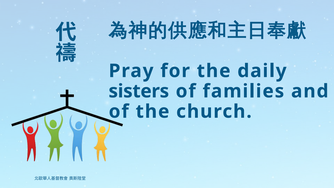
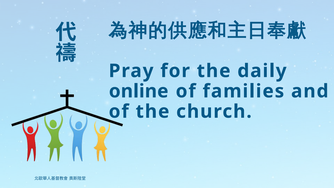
sisters: sisters -> online
